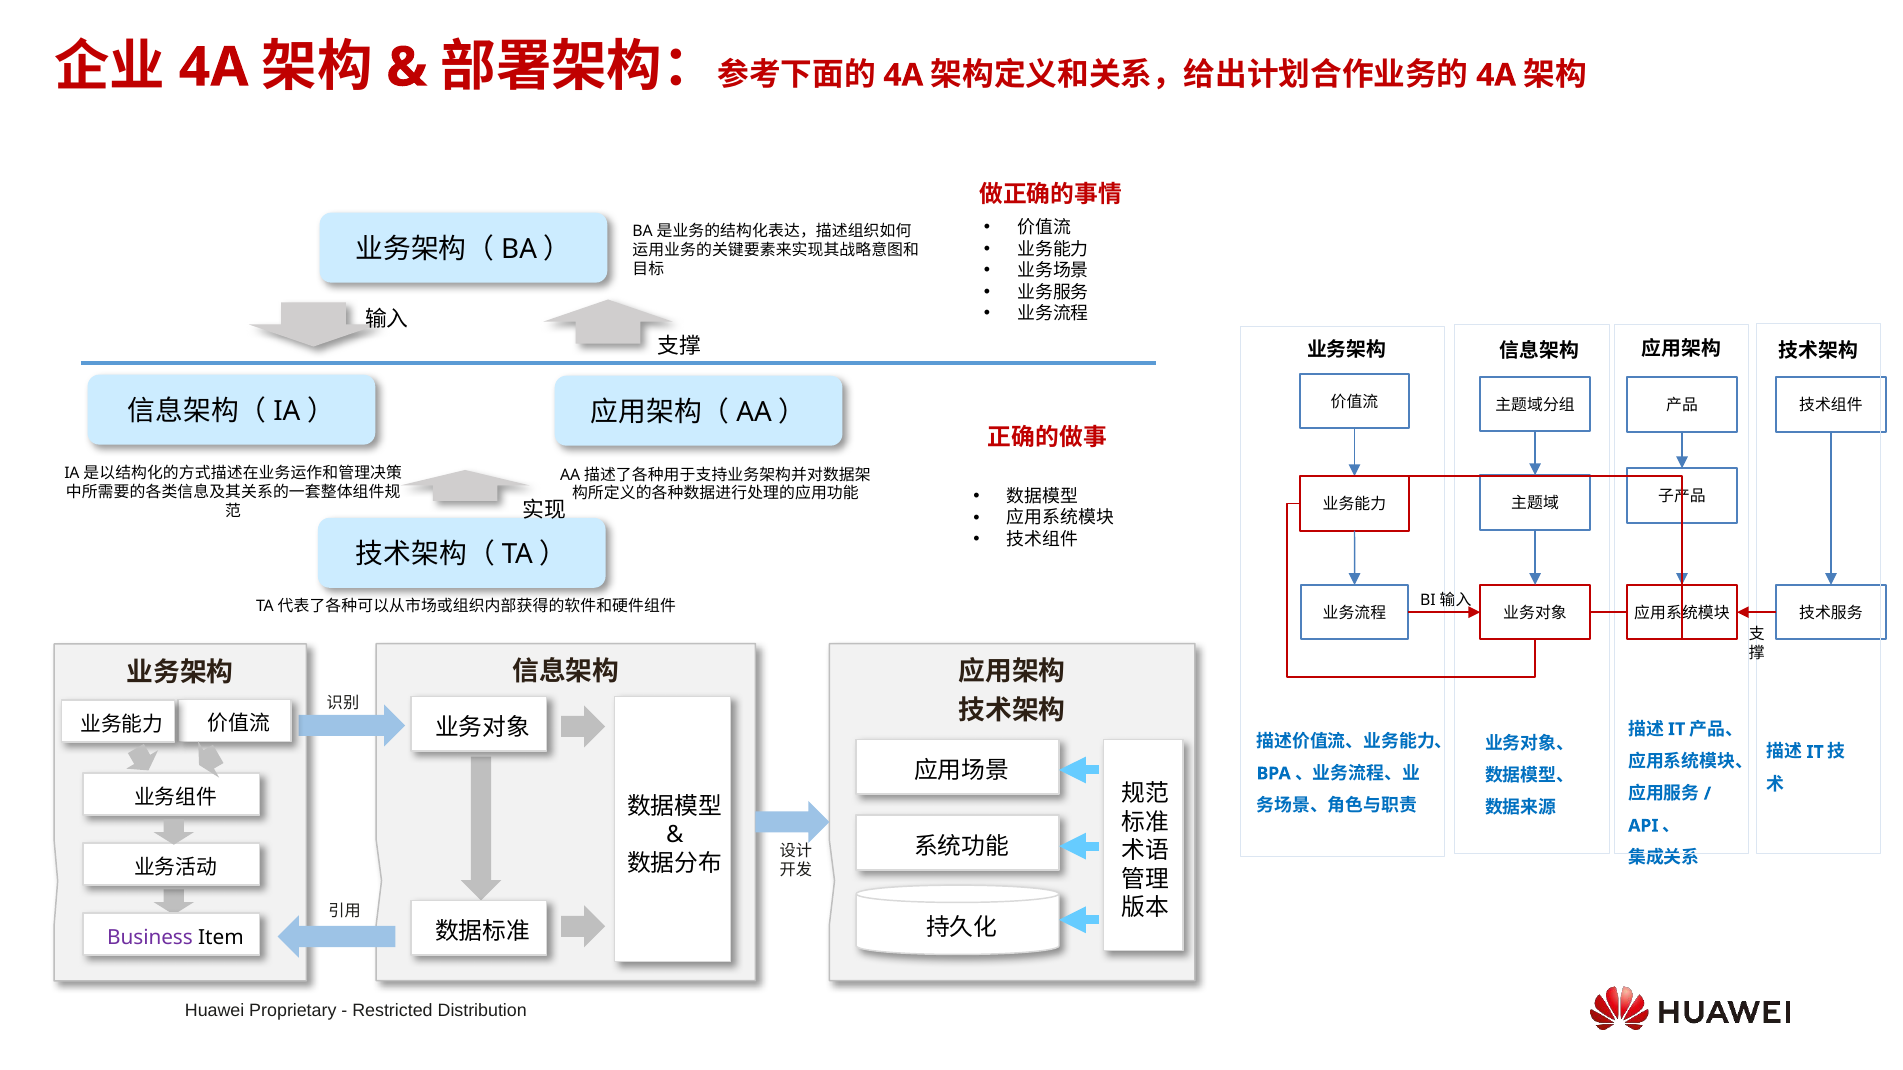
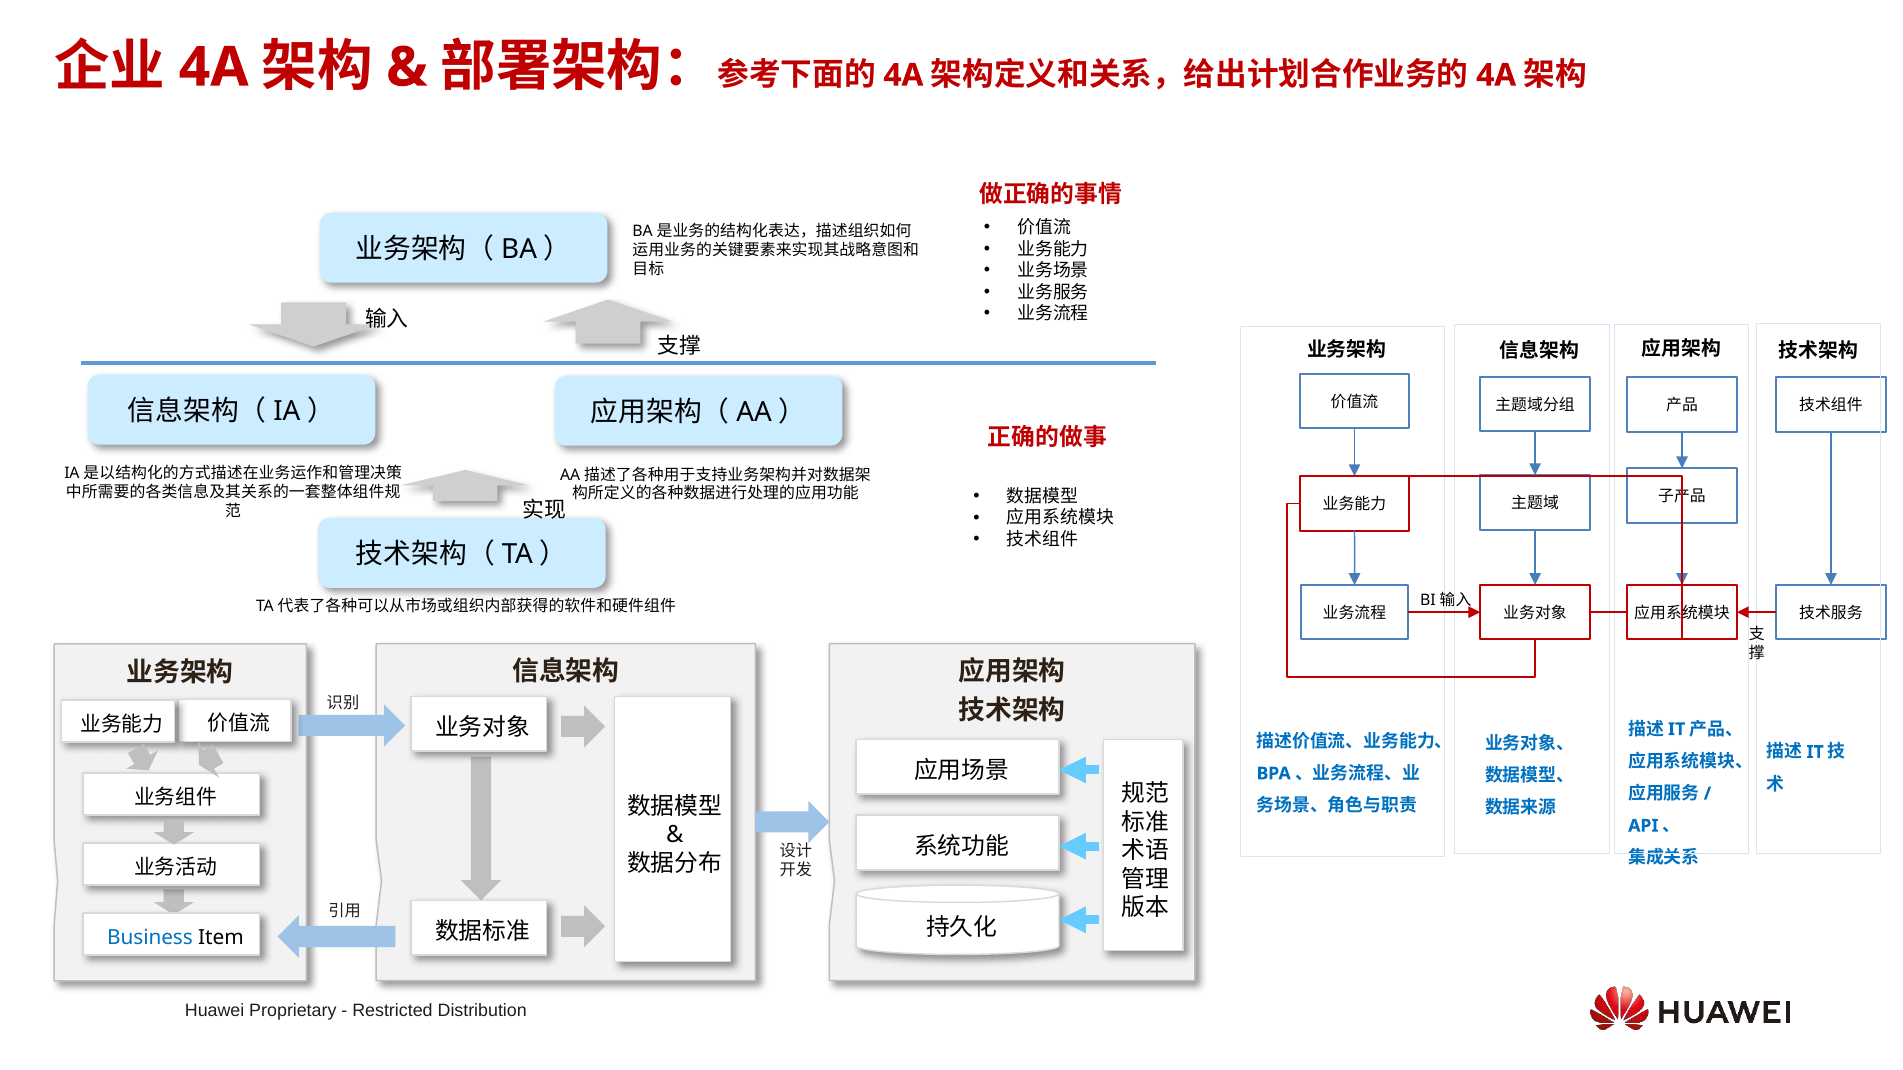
Business colour: purple -> blue
